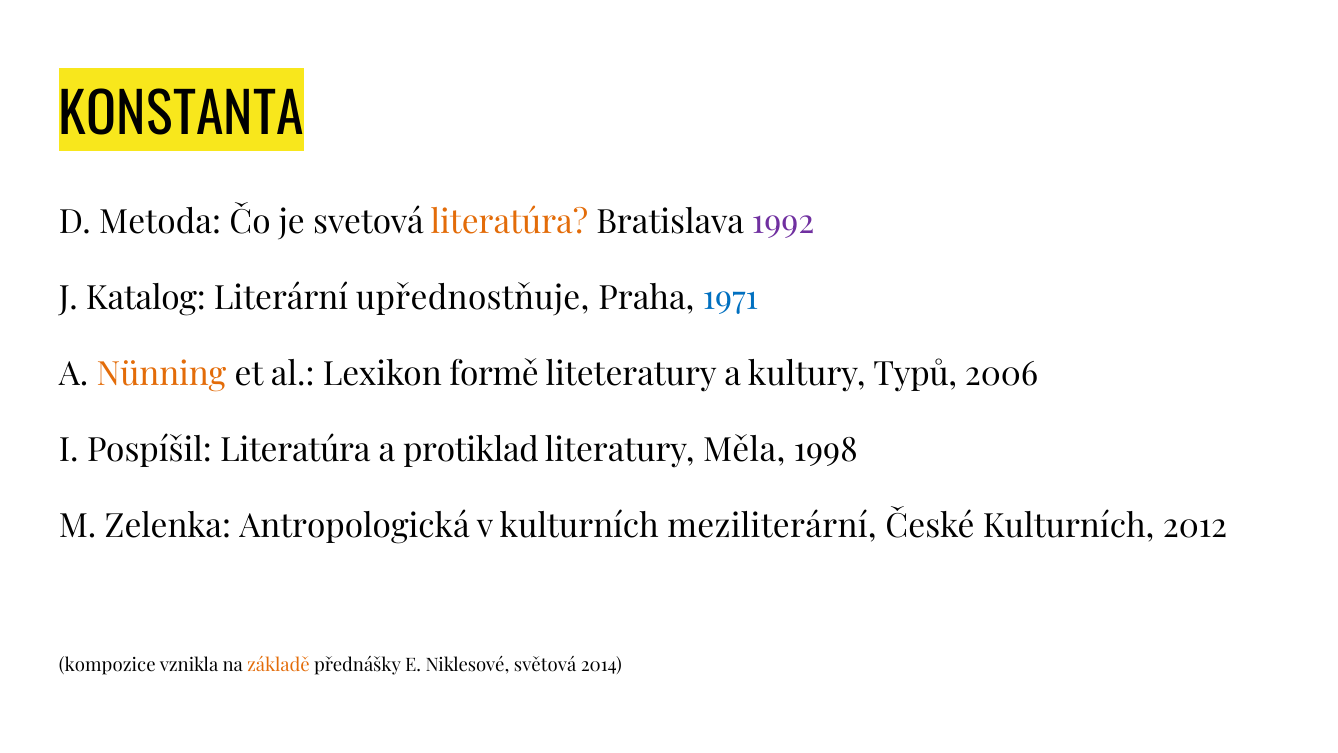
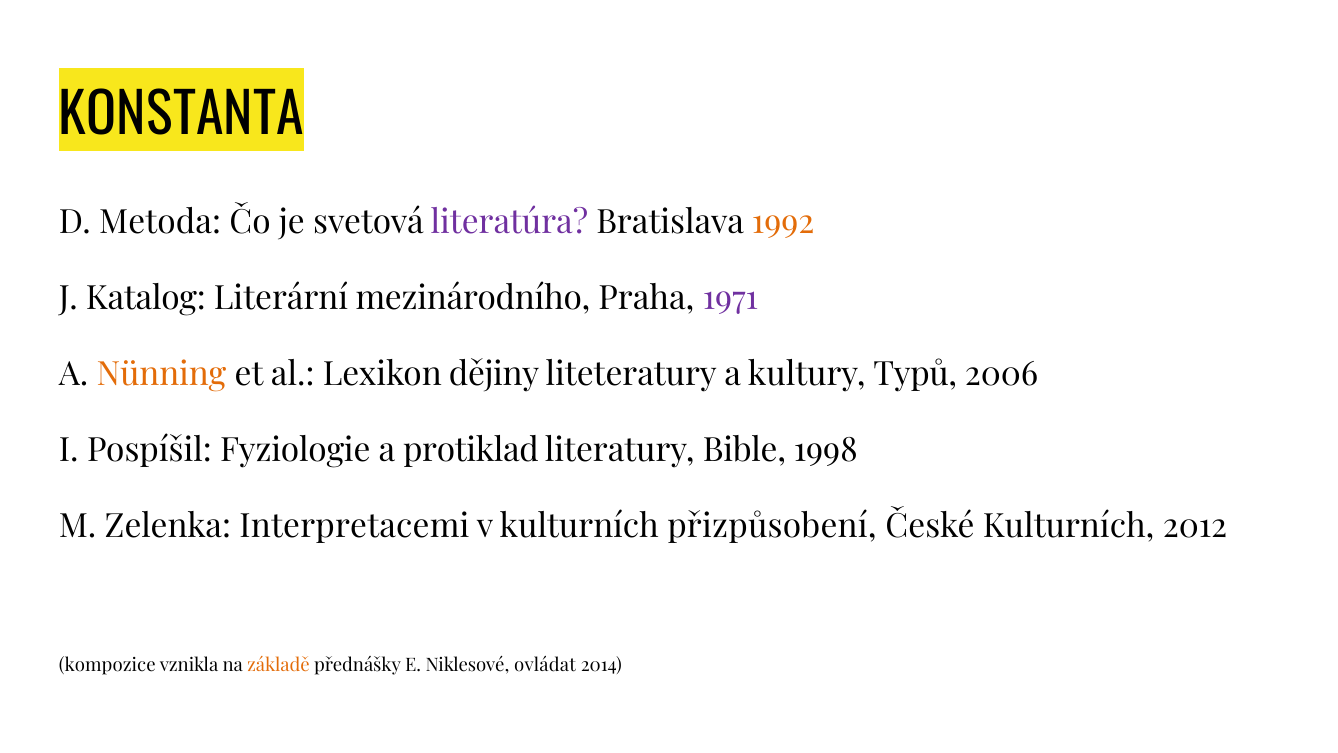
literatúra at (509, 222) colour: orange -> purple
1992 colour: purple -> orange
upřednostňuje: upřednostňuje -> mezinárodního
1971 colour: blue -> purple
formě: formě -> dějiny
Pospíšil Literatúra: Literatúra -> Fyziologie
Měla: Měla -> Bible
Antropologická: Antropologická -> Interpretacemi
meziliterární: meziliterární -> přizpůsobení
světová: světová -> ovládat
